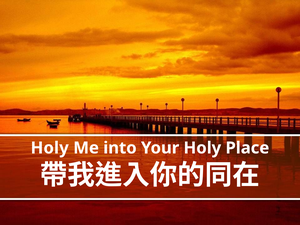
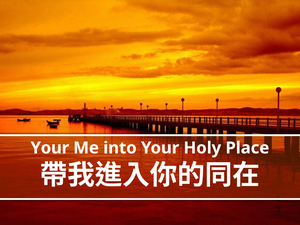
Holy at (50, 148): Holy -> Your
